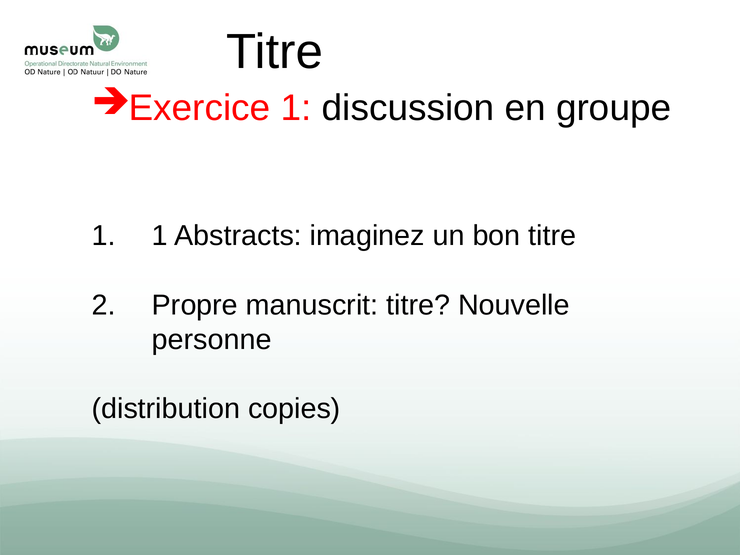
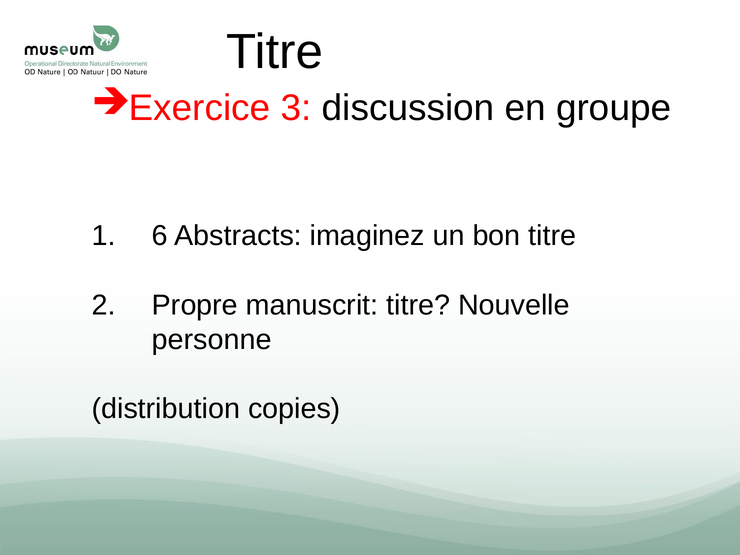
Exercice 1: 1 -> 3
1 at (160, 236): 1 -> 6
